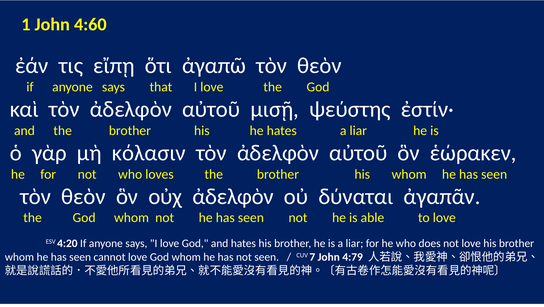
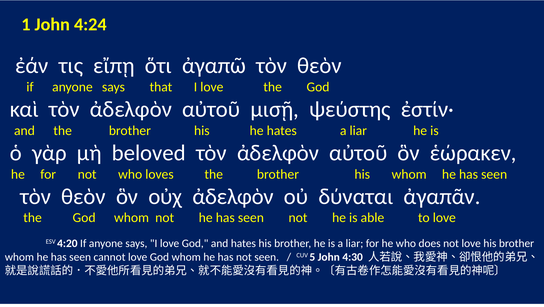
4:60: 4:60 -> 4:24
κόλασιν: κόλασιν -> beloved
7: 7 -> 5
4:79: 4:79 -> 4:30
